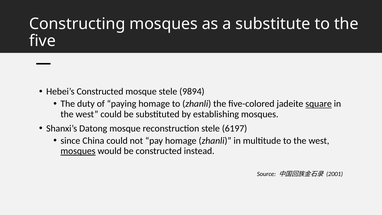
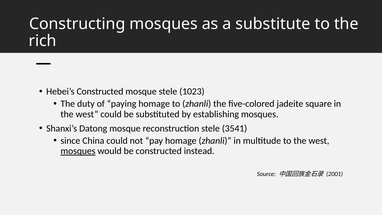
five: five -> rich
9894: 9894 -> 1023
square underline: present -> none
6197: 6197 -> 3541
